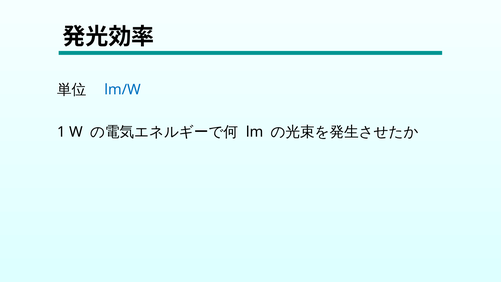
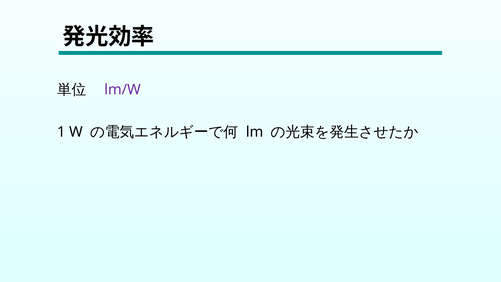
lm/W colour: blue -> purple
